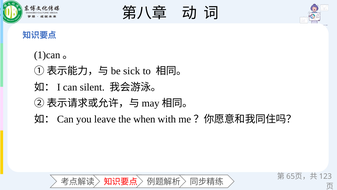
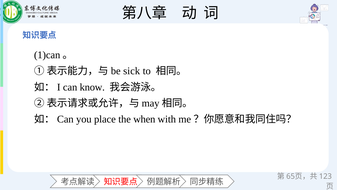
silent: silent -> know
leave: leave -> place
